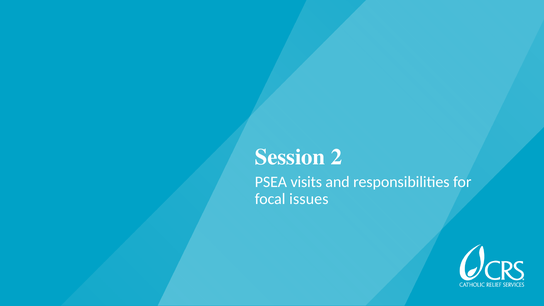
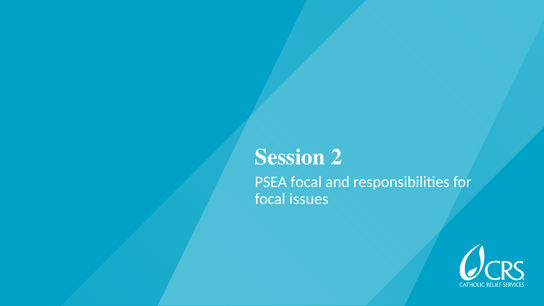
PSEA visits: visits -> focal
